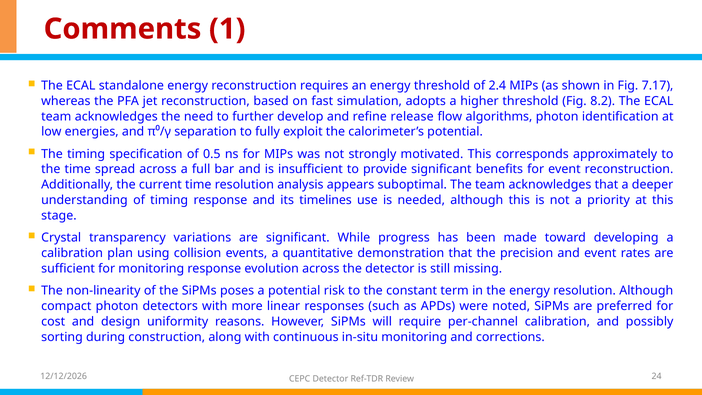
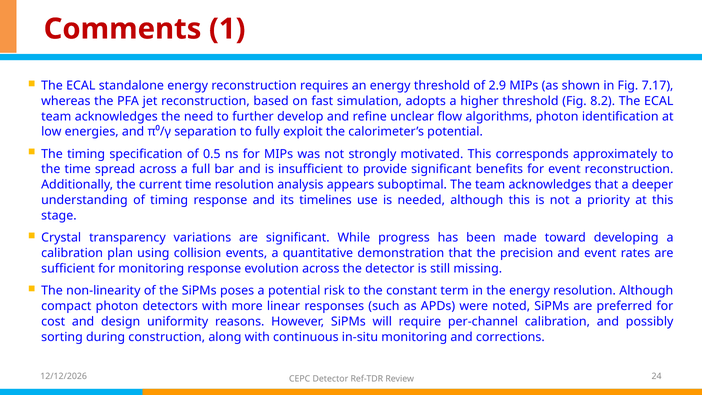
2.4: 2.4 -> 2.9
release: release -> unclear
